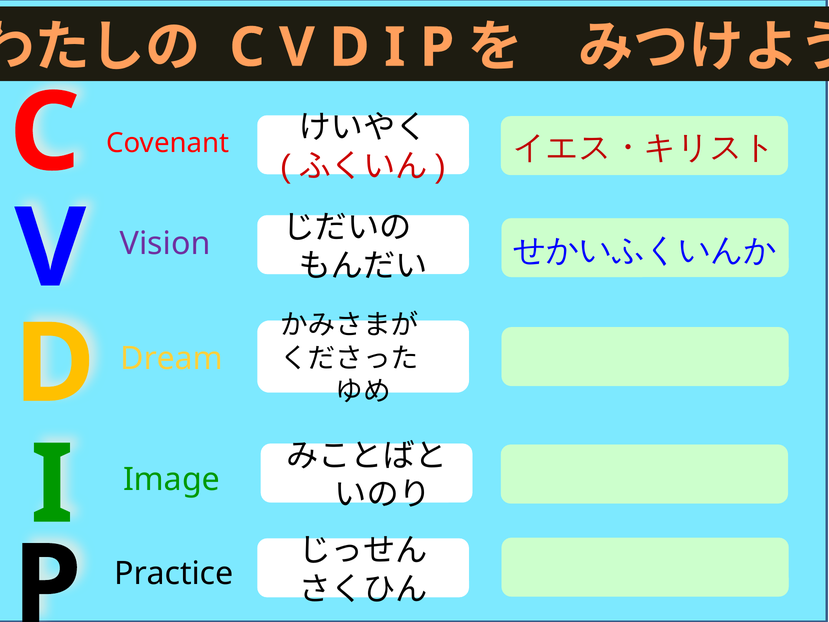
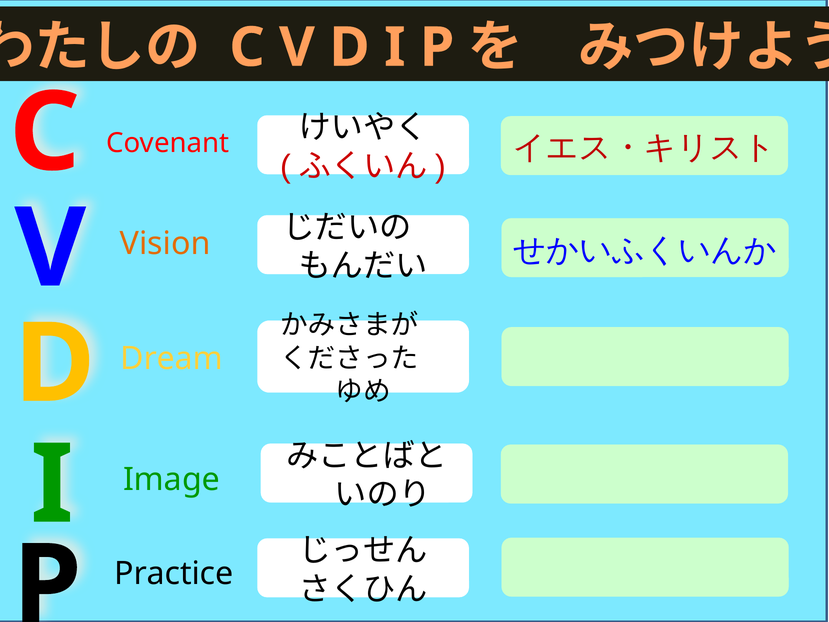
Vision colour: purple -> orange
